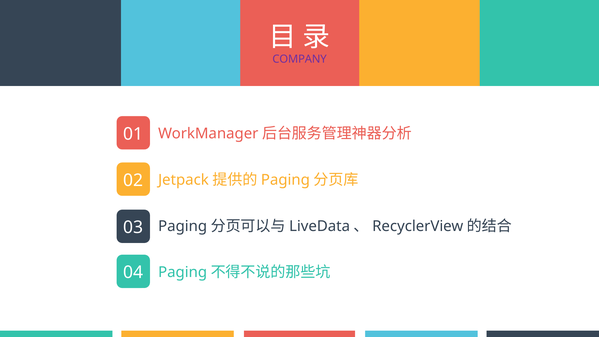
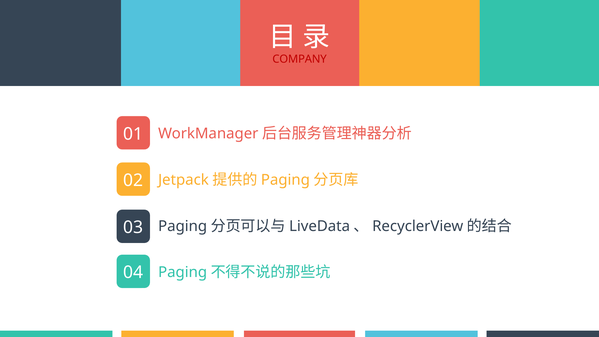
COMPANY colour: purple -> red
